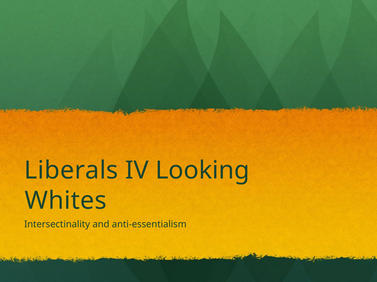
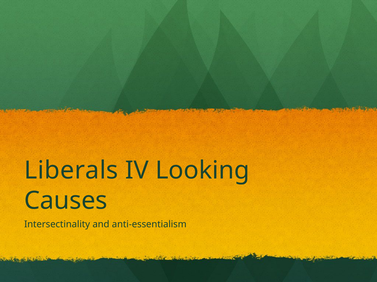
Whites: Whites -> Causes
